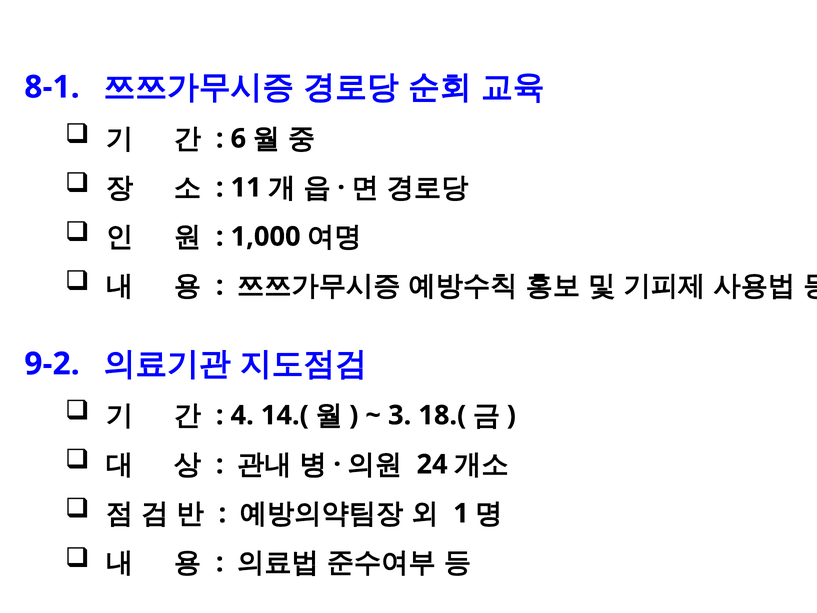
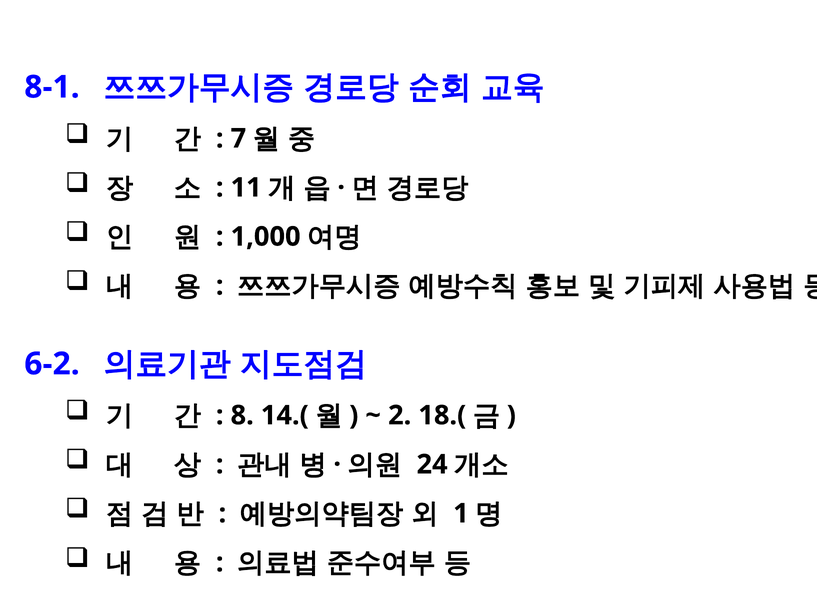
6: 6 -> 7
9-2: 9-2 -> 6-2
4: 4 -> 8
3: 3 -> 2
